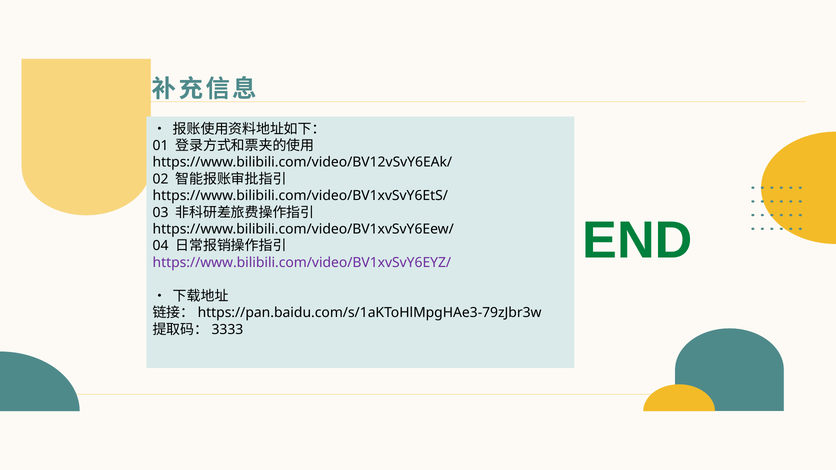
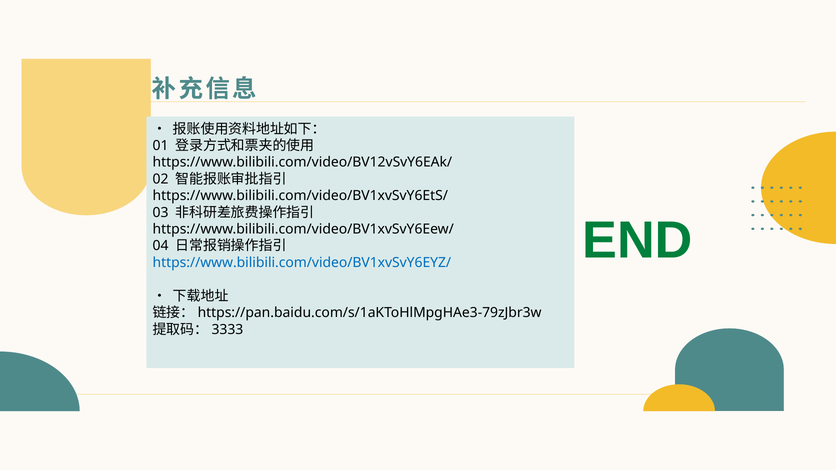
https://www.bilibili.com/video/BV1xvSvY6EYZ/ colour: purple -> blue
